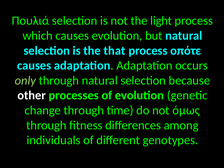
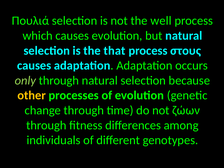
light: light -> well
οπότε: οπότε -> στους
other colour: white -> yellow
όμως: όμως -> ζώων
